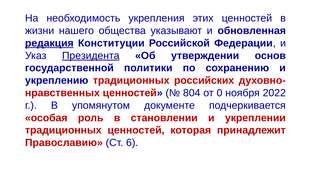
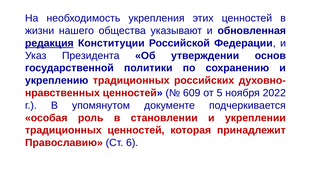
Президента underline: present -> none
804: 804 -> 609
0: 0 -> 5
